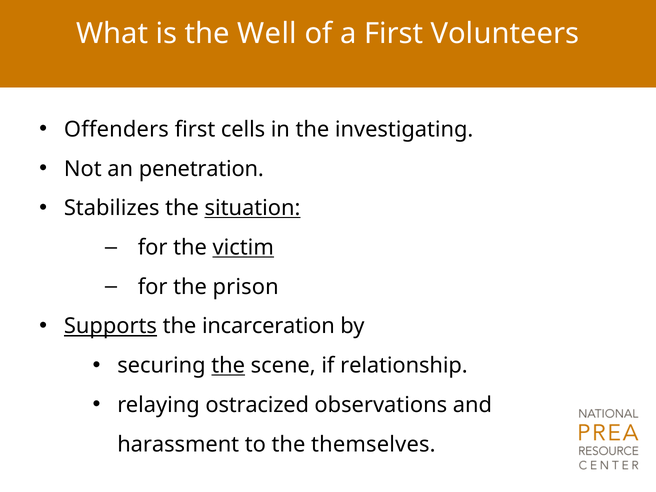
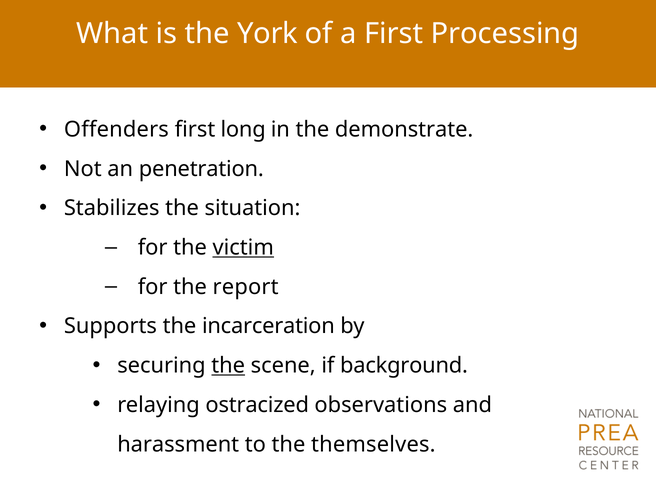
Well: Well -> York
Volunteers: Volunteers -> Processing
cells: cells -> long
investigating: investigating -> demonstrate
situation underline: present -> none
prison: prison -> report
Supports underline: present -> none
relationship: relationship -> background
